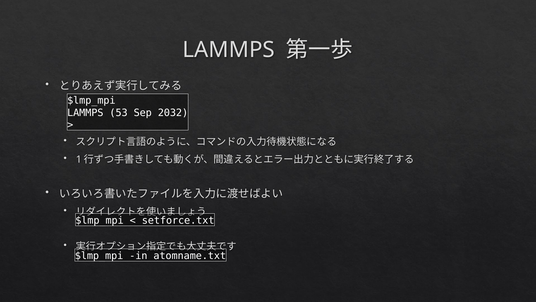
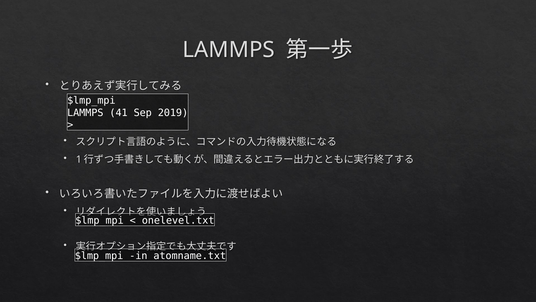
53: 53 -> 41
2032: 2032 -> 2019
setforce.txt: setforce.txt -> onelevel.txt
